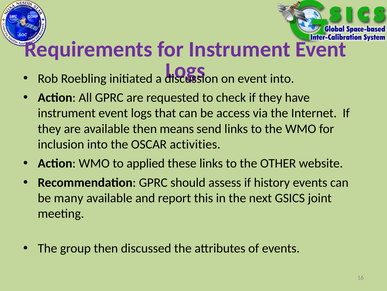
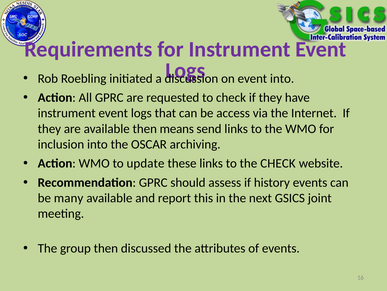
activities: activities -> archiving
applied: applied -> update
the OTHER: OTHER -> CHECK
